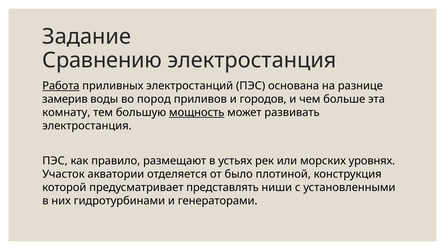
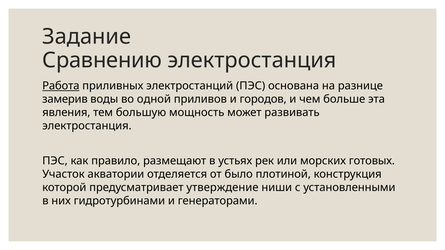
пород: пород -> одной
комнату: комнату -> явления
мощность underline: present -> none
уровнях: уровнях -> готовых
представлять: представлять -> утверждение
